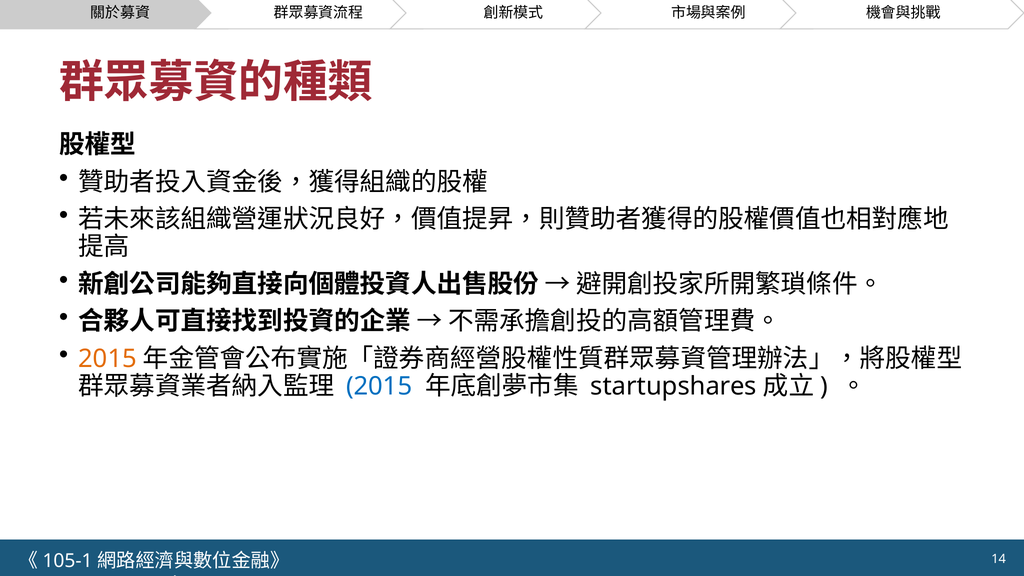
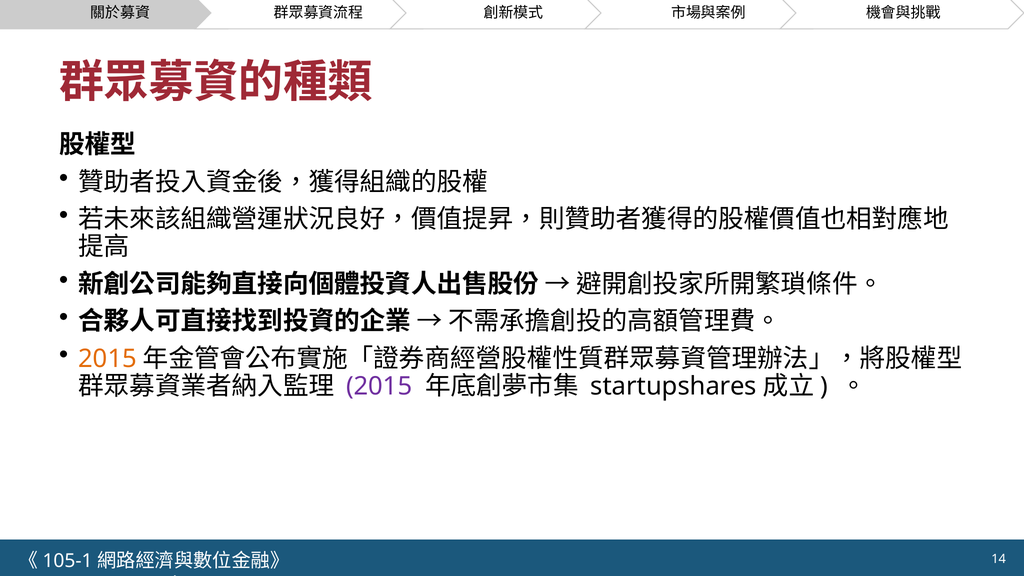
2015 at (379, 386) colour: blue -> purple
